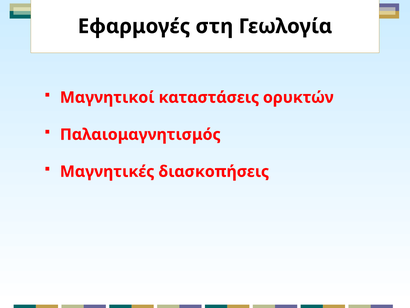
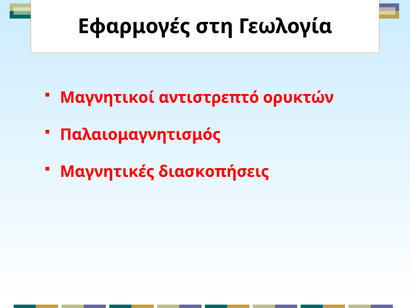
καταστάσεις: καταστάσεις -> αντιστρεπτό
